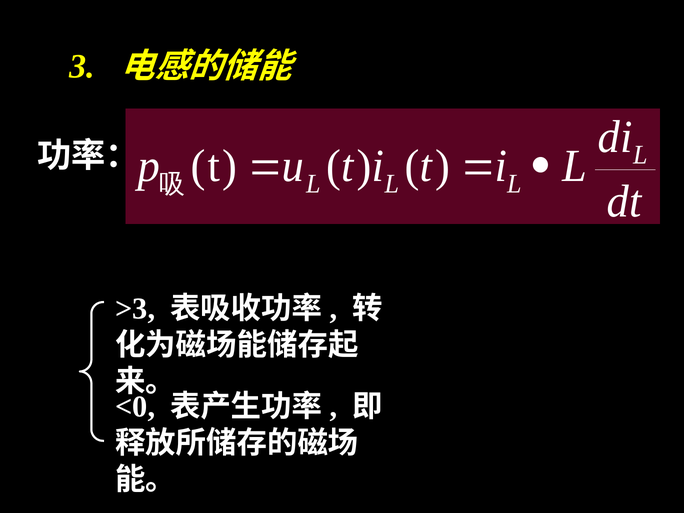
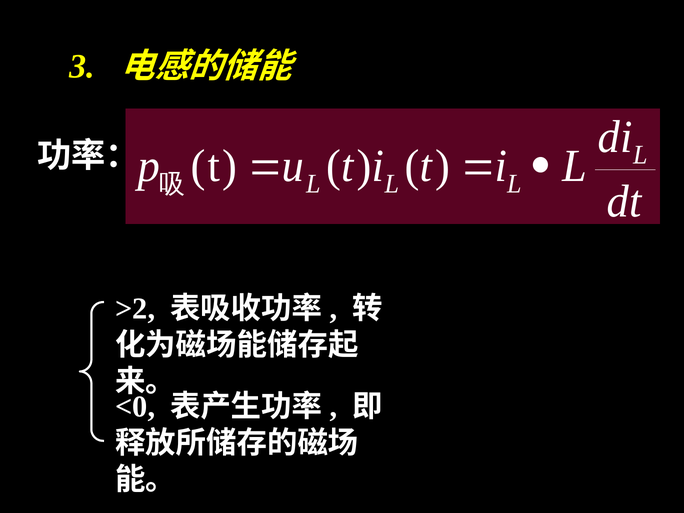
>3: >3 -> >2
